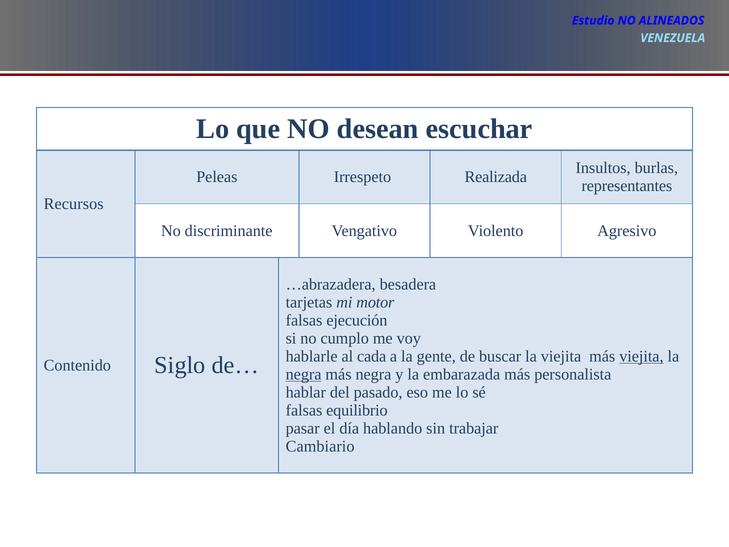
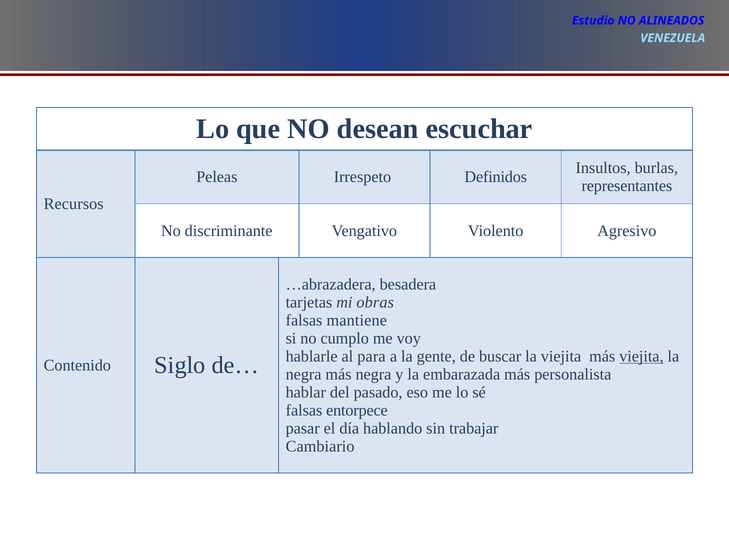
Realizada: Realizada -> Definidos
motor: motor -> obras
ejecución: ejecución -> mantiene
cada: cada -> para
negra at (304, 374) underline: present -> none
equilibrio: equilibrio -> entorpece
